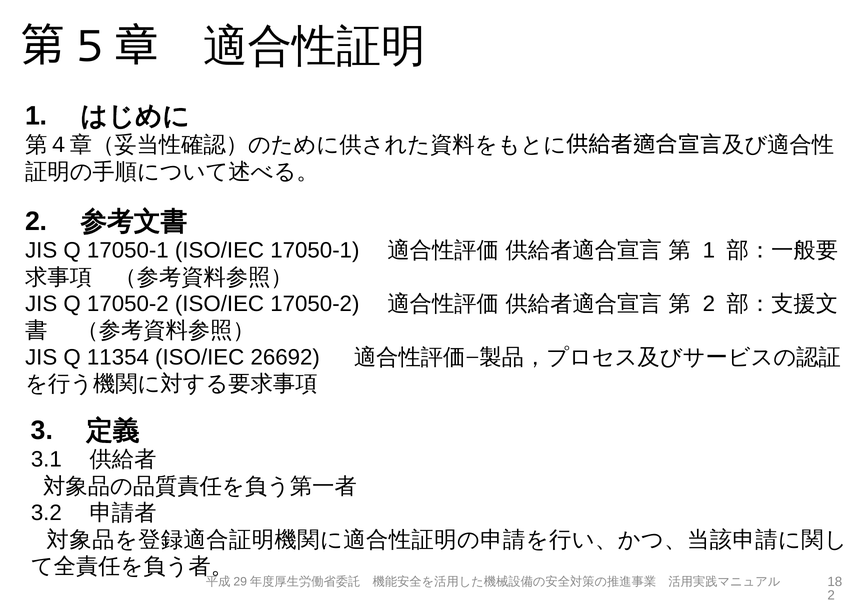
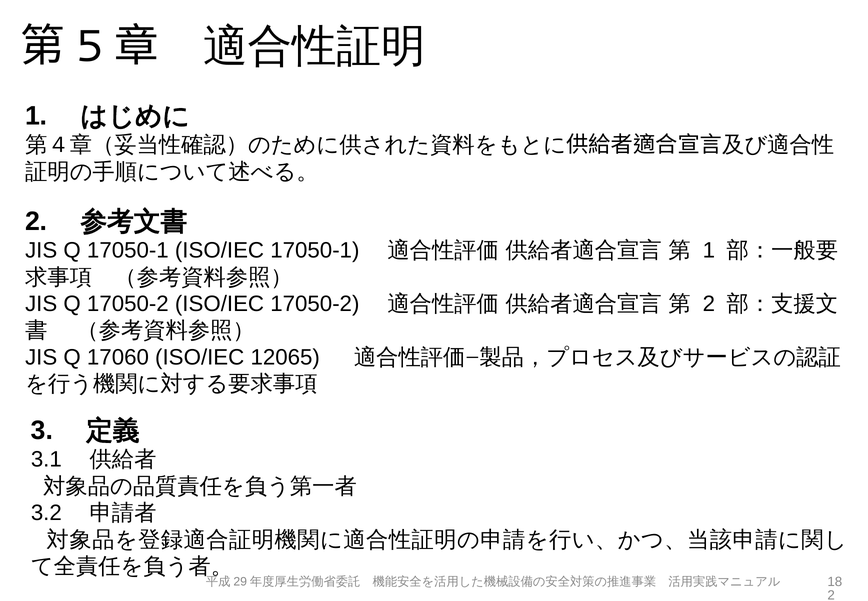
11354: 11354 -> 17060
26692: 26692 -> 12065
